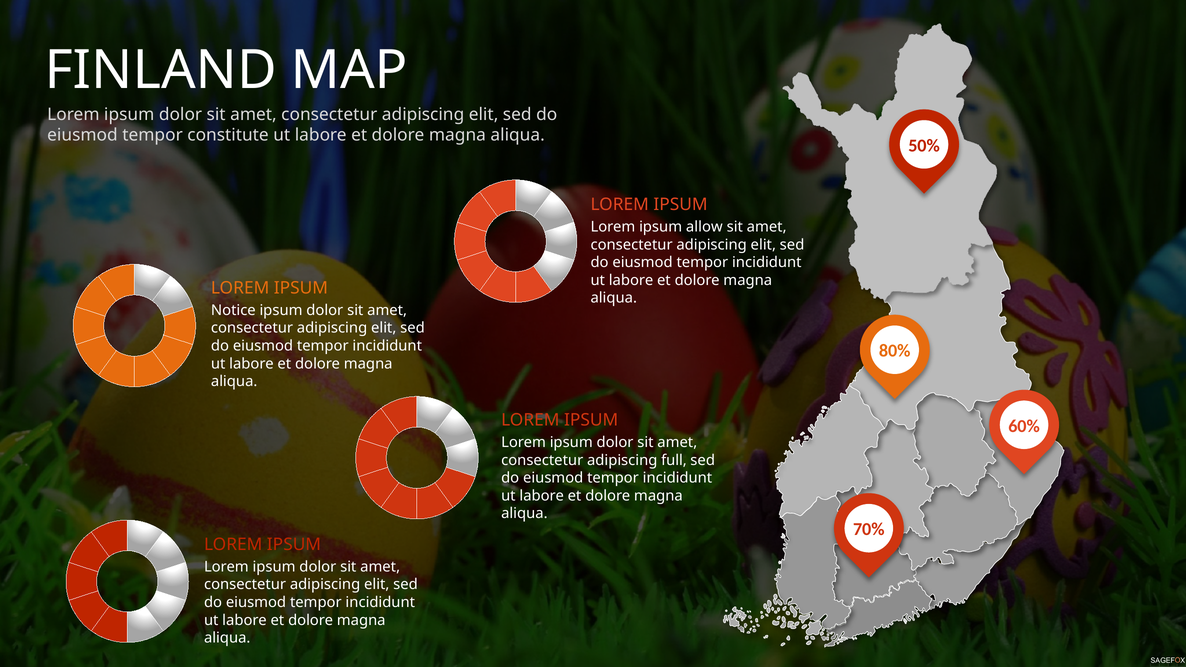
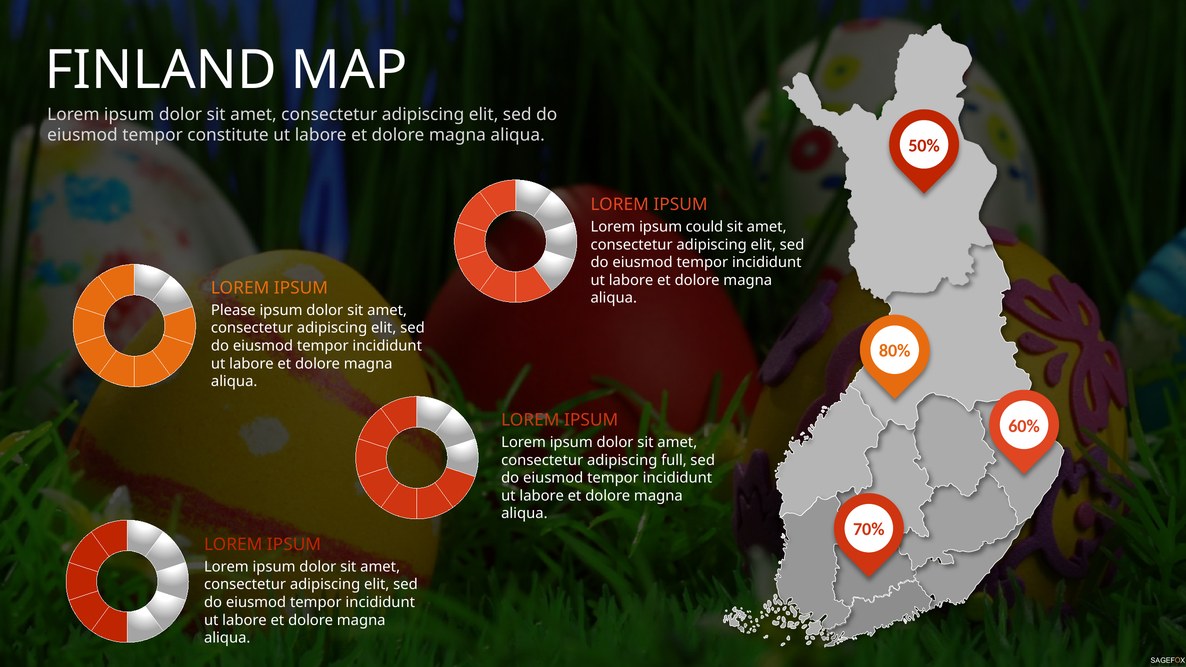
allow: allow -> could
Notice: Notice -> Please
